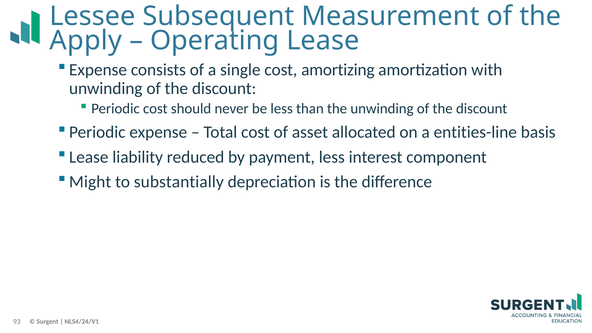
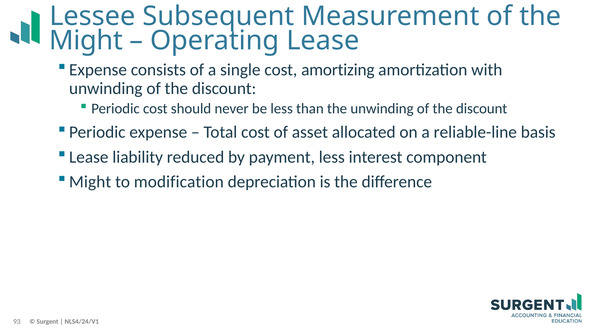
Apply at (86, 41): Apply -> Might
entities-line: entities-line -> reliable-line
substantially: substantially -> modification
